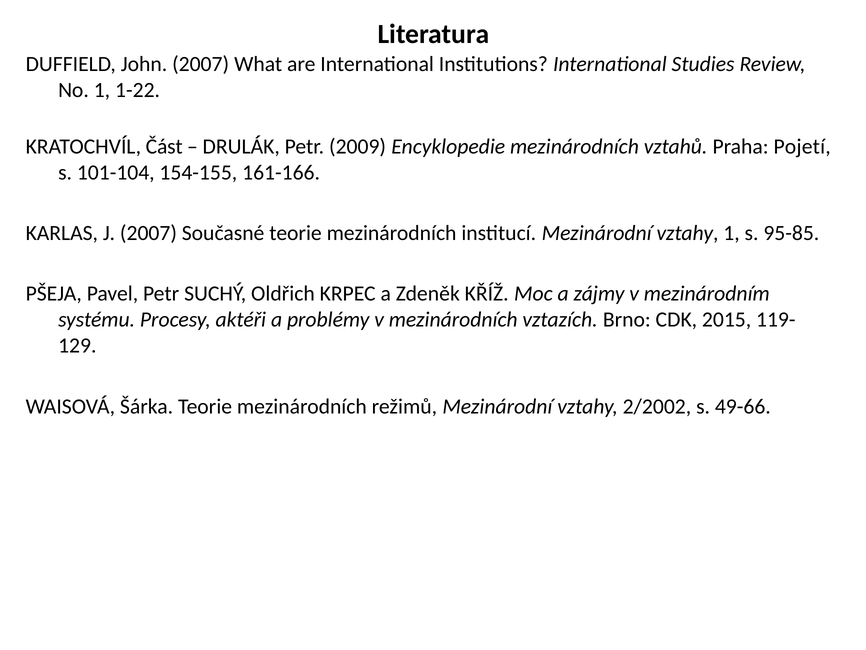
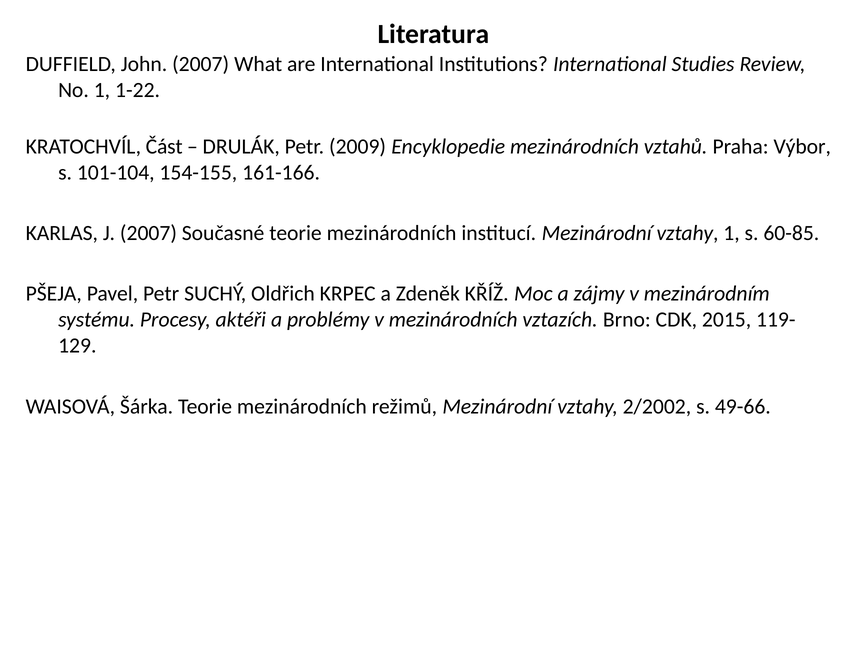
Pojetí: Pojetí -> Výbor
95-85: 95-85 -> 60-85
